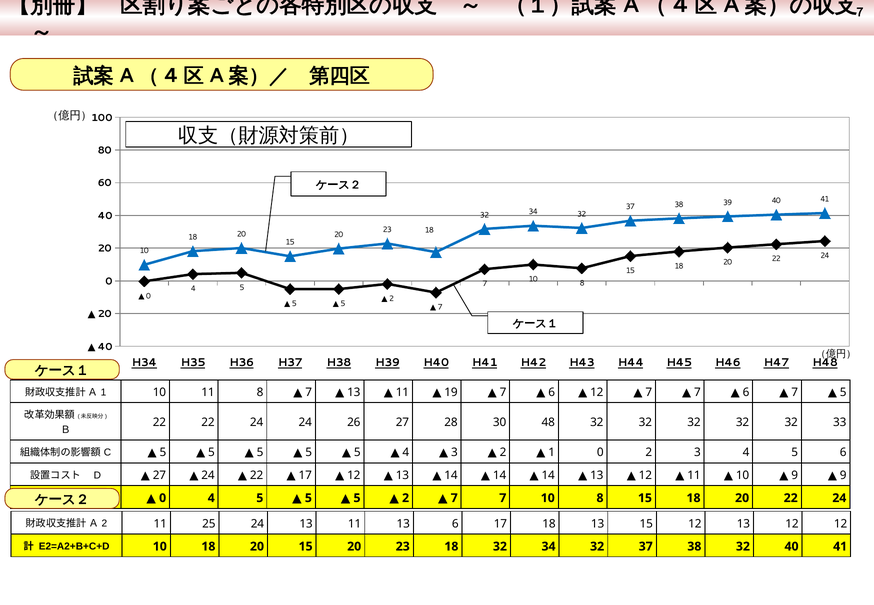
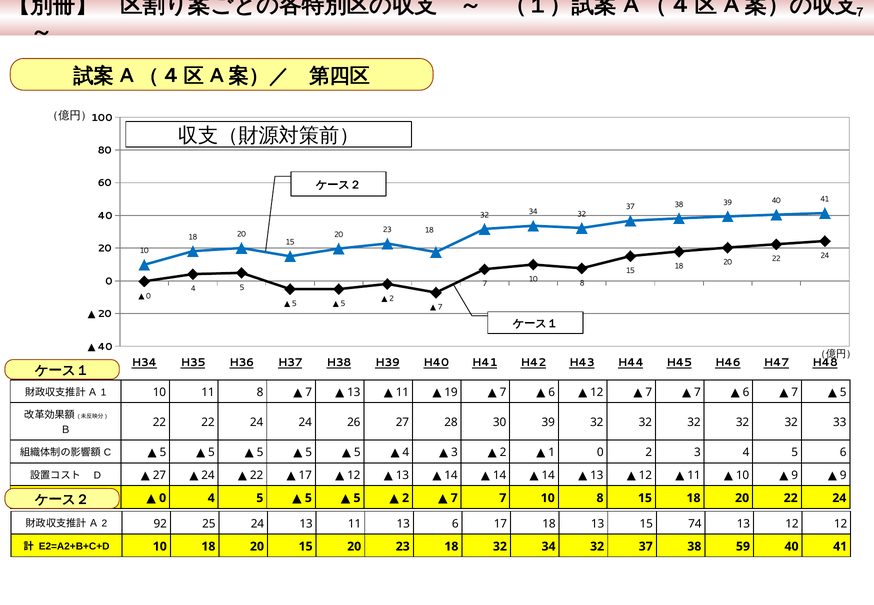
30 48: 48 -> 39
2 11: 11 -> 92
15 12: 12 -> 74
38 32: 32 -> 59
